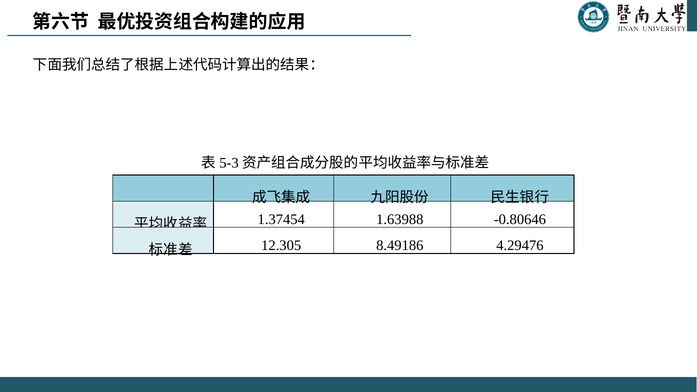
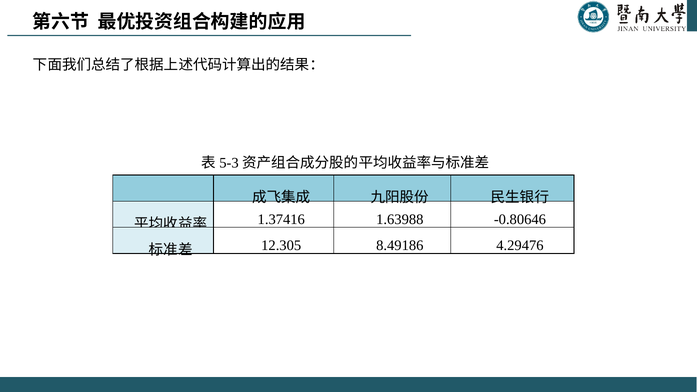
1.37454: 1.37454 -> 1.37416
